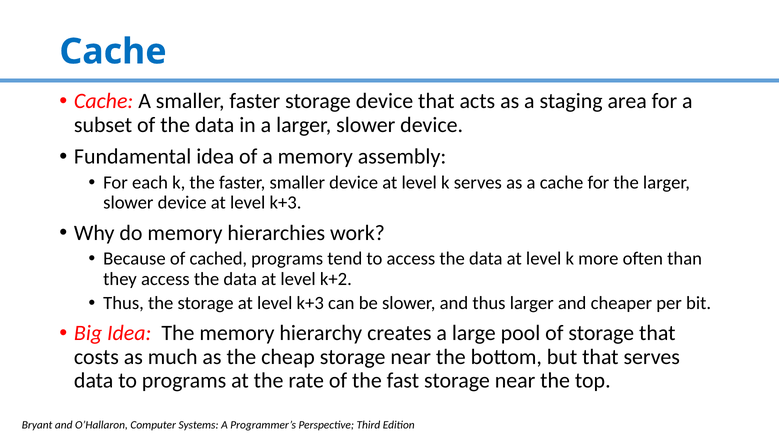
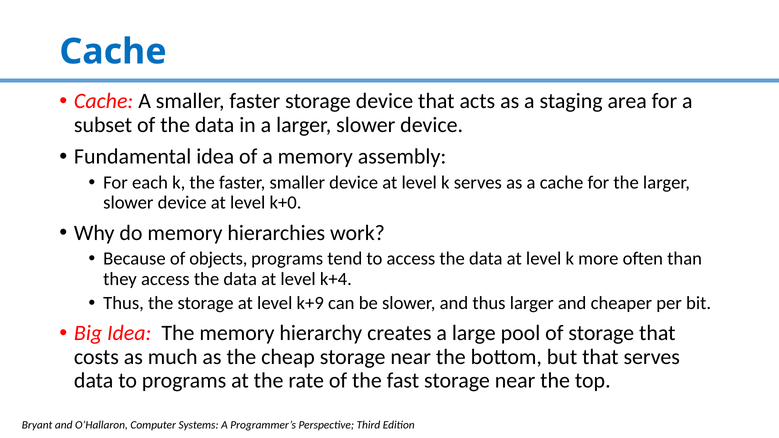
device at level k+3: k+3 -> k+0
cached: cached -> objects
k+2: k+2 -> k+4
storage at level k+3: k+3 -> k+9
